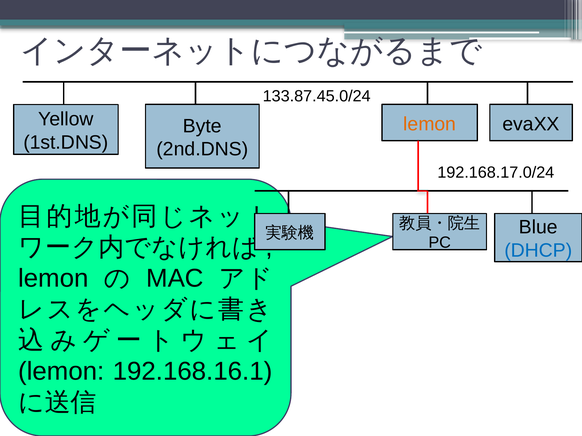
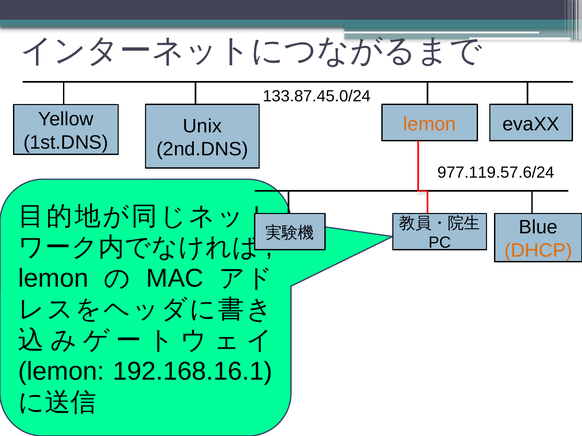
Byte: Byte -> Unix
192.168.17.0/24: 192.168.17.0/24 -> 977.119.57.6/24
DHCP colour: blue -> orange
